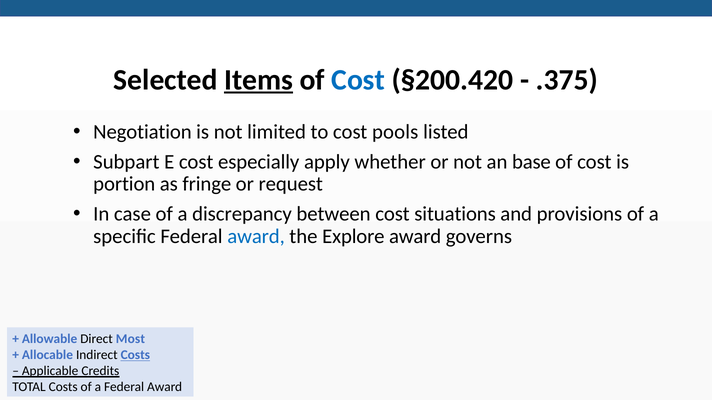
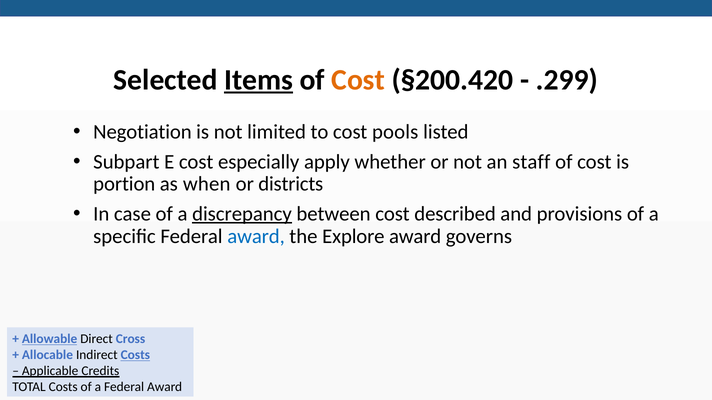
Cost at (358, 80) colour: blue -> orange
.375: .375 -> .299
base: base -> staff
fringe: fringe -> when
request: request -> districts
discrepancy underline: none -> present
situations: situations -> described
Allowable underline: none -> present
Most: Most -> Cross
